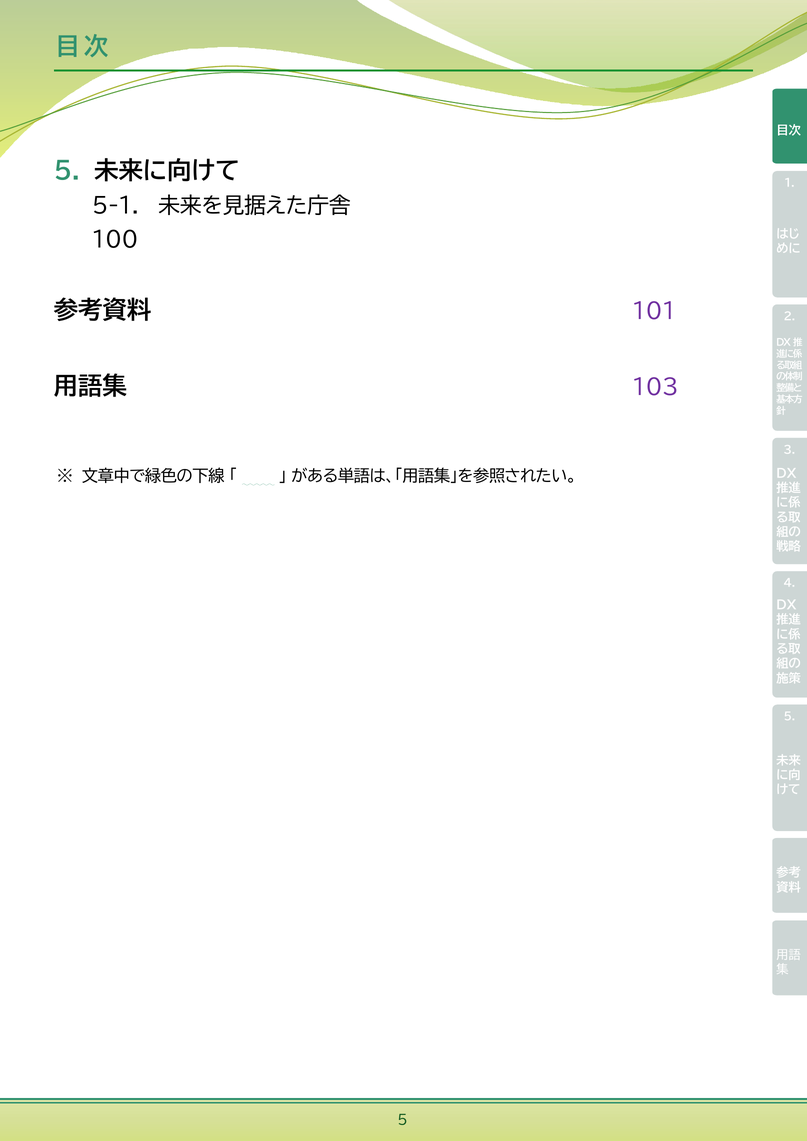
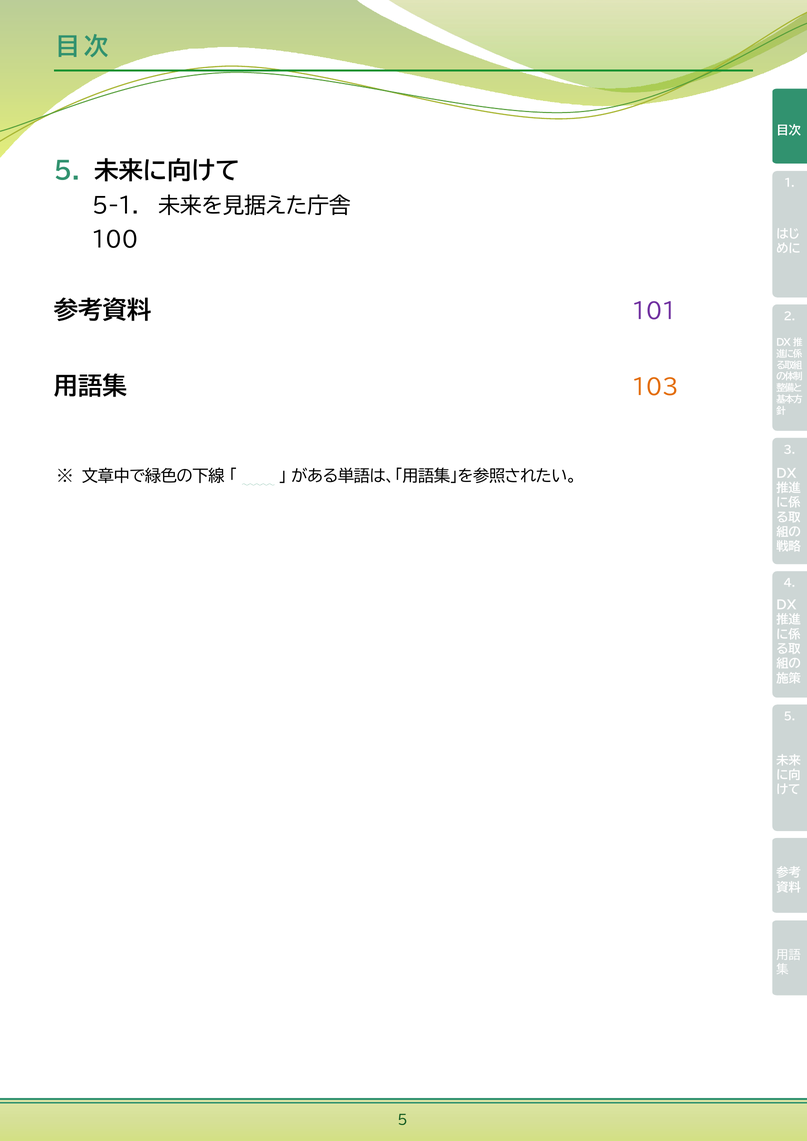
103 colour: purple -> orange
